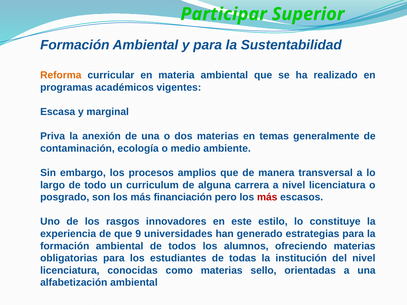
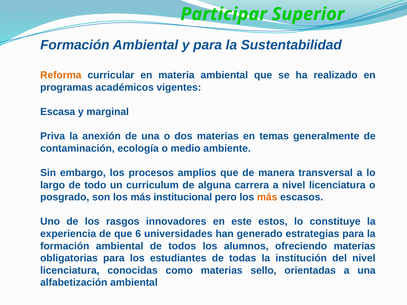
financiación: financiación -> institucional
más at (267, 197) colour: red -> orange
estilo: estilo -> estos
9: 9 -> 6
